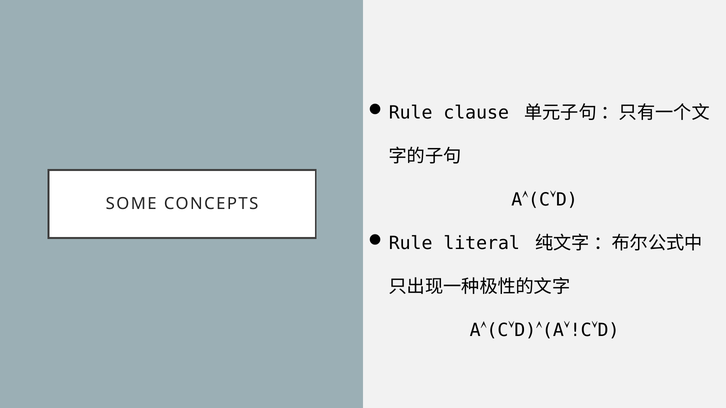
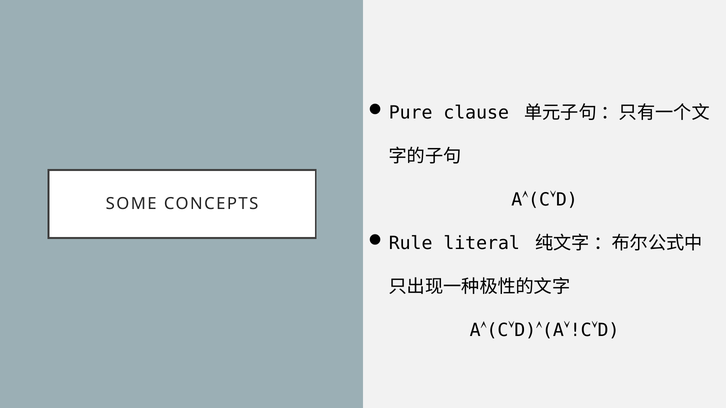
Rule at (411, 113): Rule -> Pure
